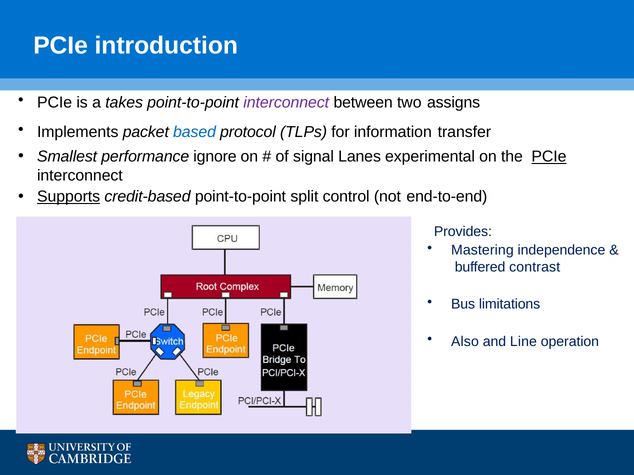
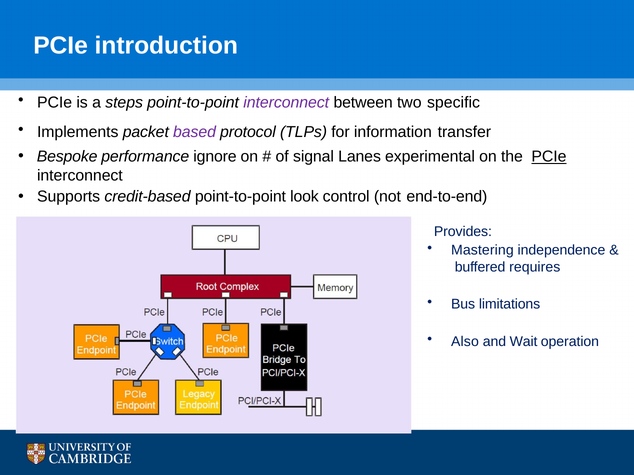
takes: takes -> steps
assigns: assigns -> specific
based colour: blue -> purple
Smallest: Smallest -> Bespoke
Supports underline: present -> none
split: split -> look
contrast: contrast -> requires
Line: Line -> Wait
